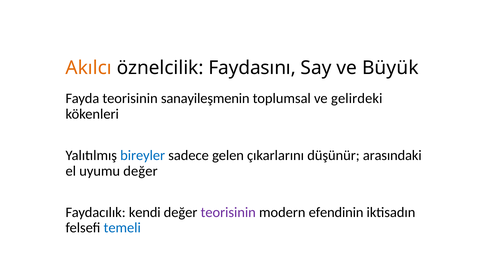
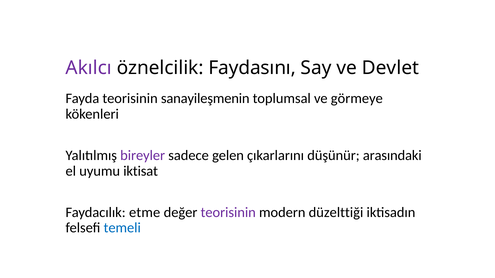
Akılcı colour: orange -> purple
Büyük: Büyük -> Devlet
gelirdeki: gelirdeki -> görmeye
bireyler colour: blue -> purple
uyumu değer: değer -> iktisat
kendi: kendi -> etme
efendinin: efendinin -> düzelttiği
